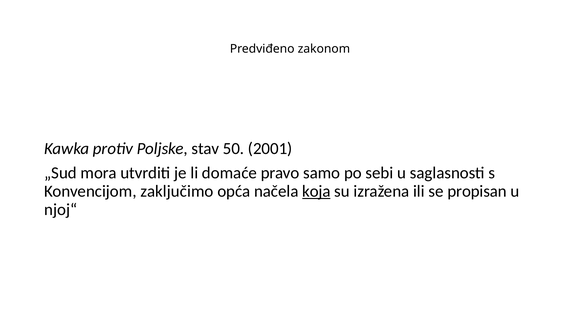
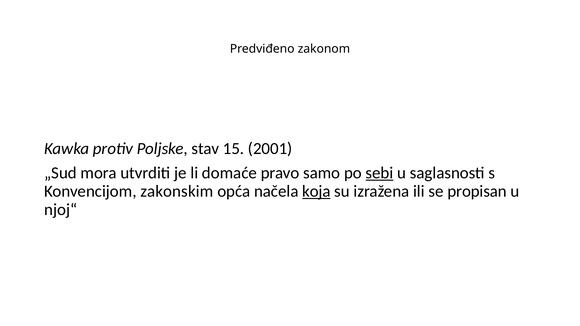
50: 50 -> 15
sebi underline: none -> present
zaključimo: zaključimo -> zakonskim
